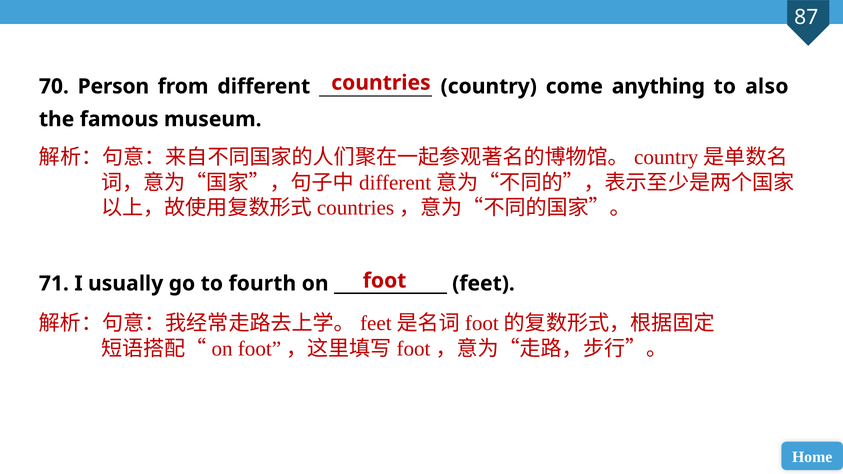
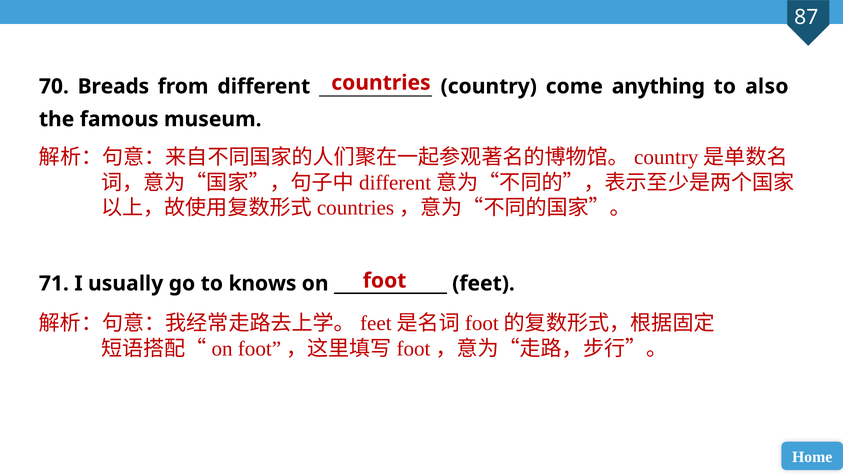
Person: Person -> Breads
fourth: fourth -> knows
